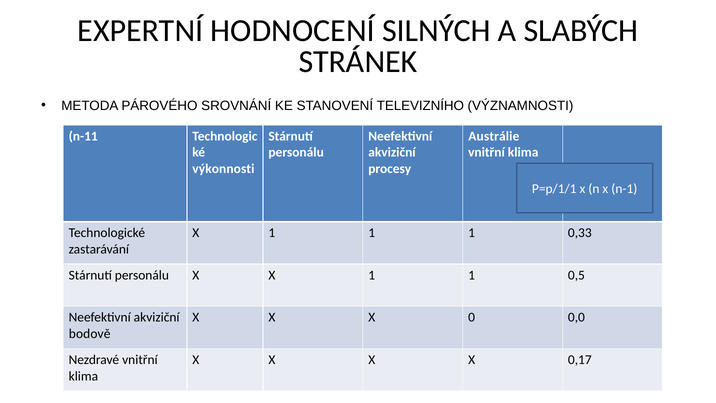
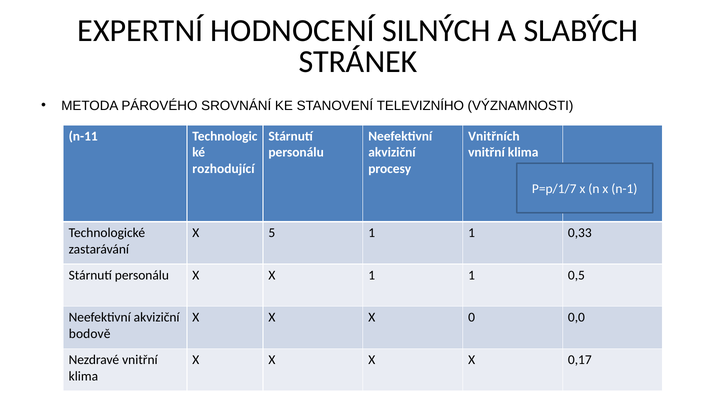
Austrálie: Austrálie -> Vnitřních
výkonnosti: výkonnosti -> rozhodující
P=p/1/1: P=p/1/1 -> P=p/1/7
1 at (272, 233): 1 -> 5
